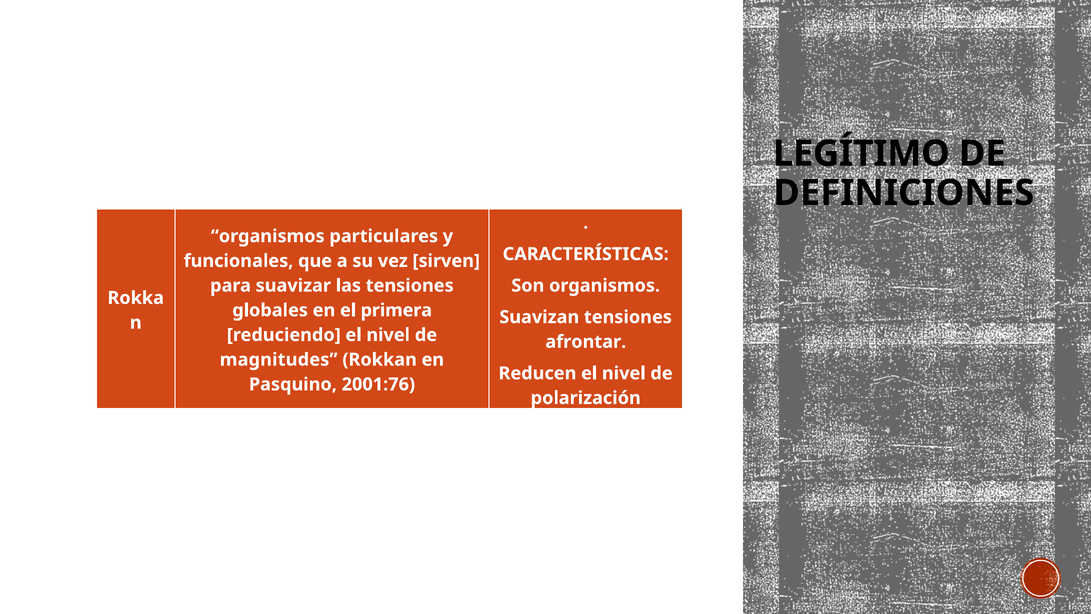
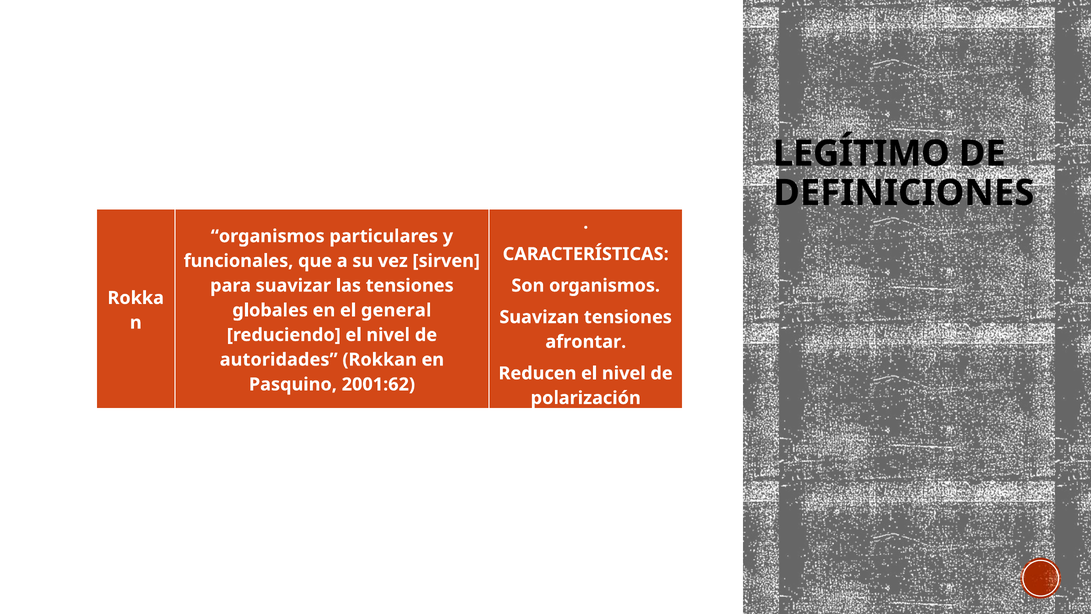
primera: primera -> general
magnitudes: magnitudes -> autoridades
2001:76: 2001:76 -> 2001:62
